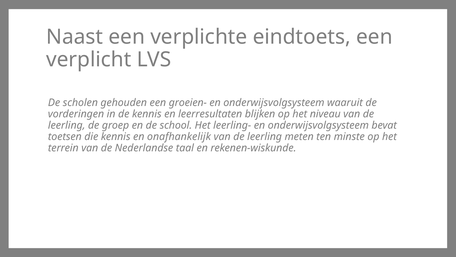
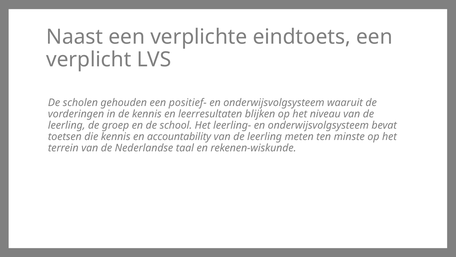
groeien-: groeien- -> positief-
onafhankelijk: onafhankelijk -> accountability
